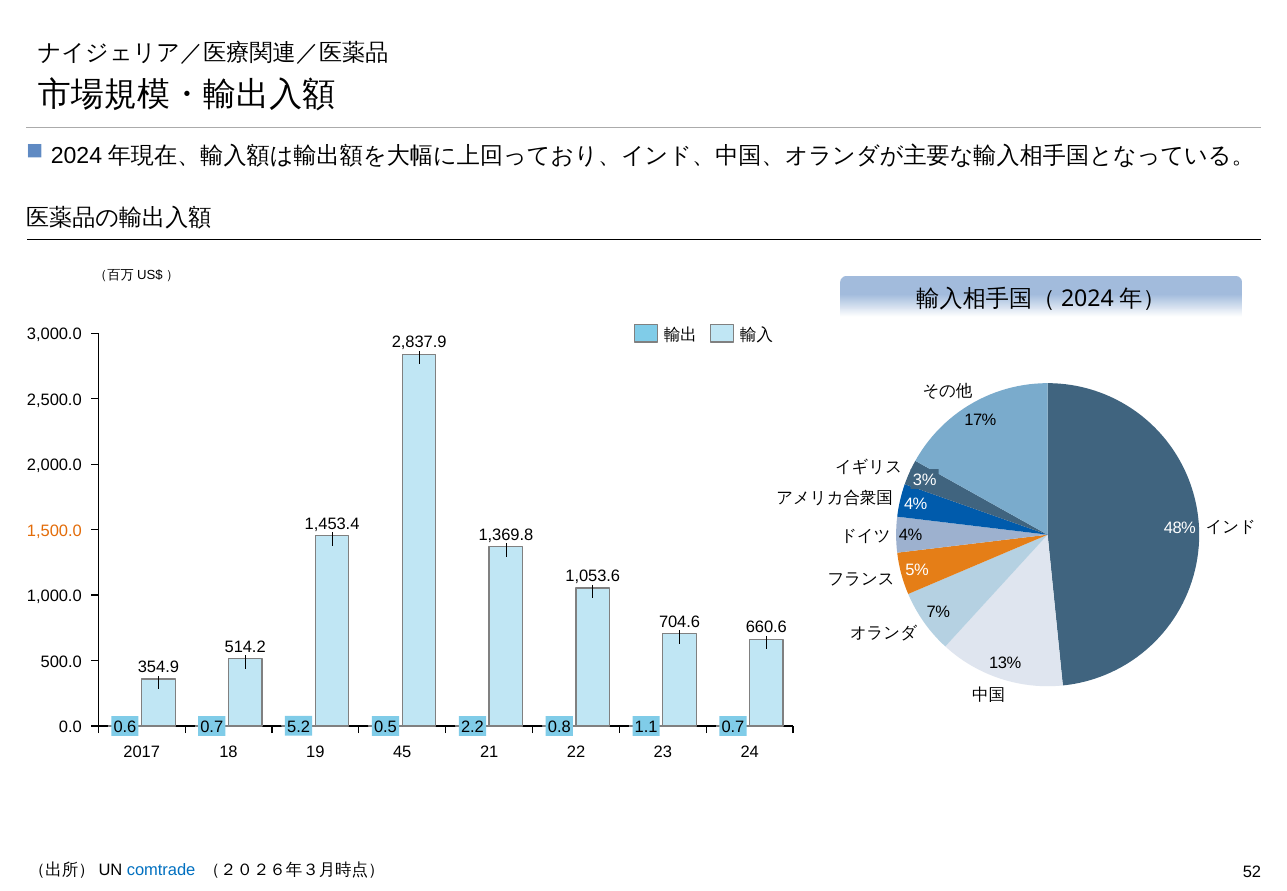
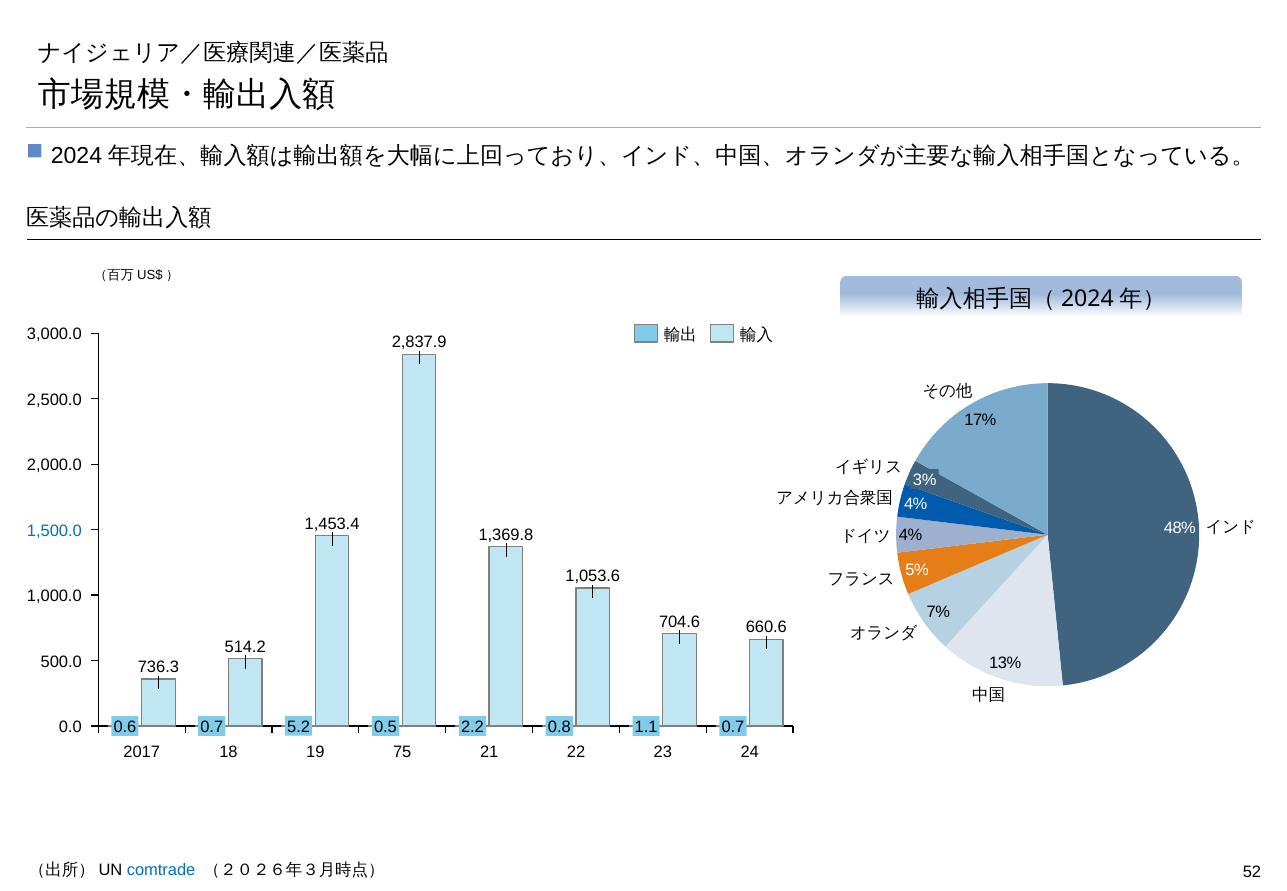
1,500.0 colour: orange -> blue
354.9: 354.9 -> 736.3
45: 45 -> 75
